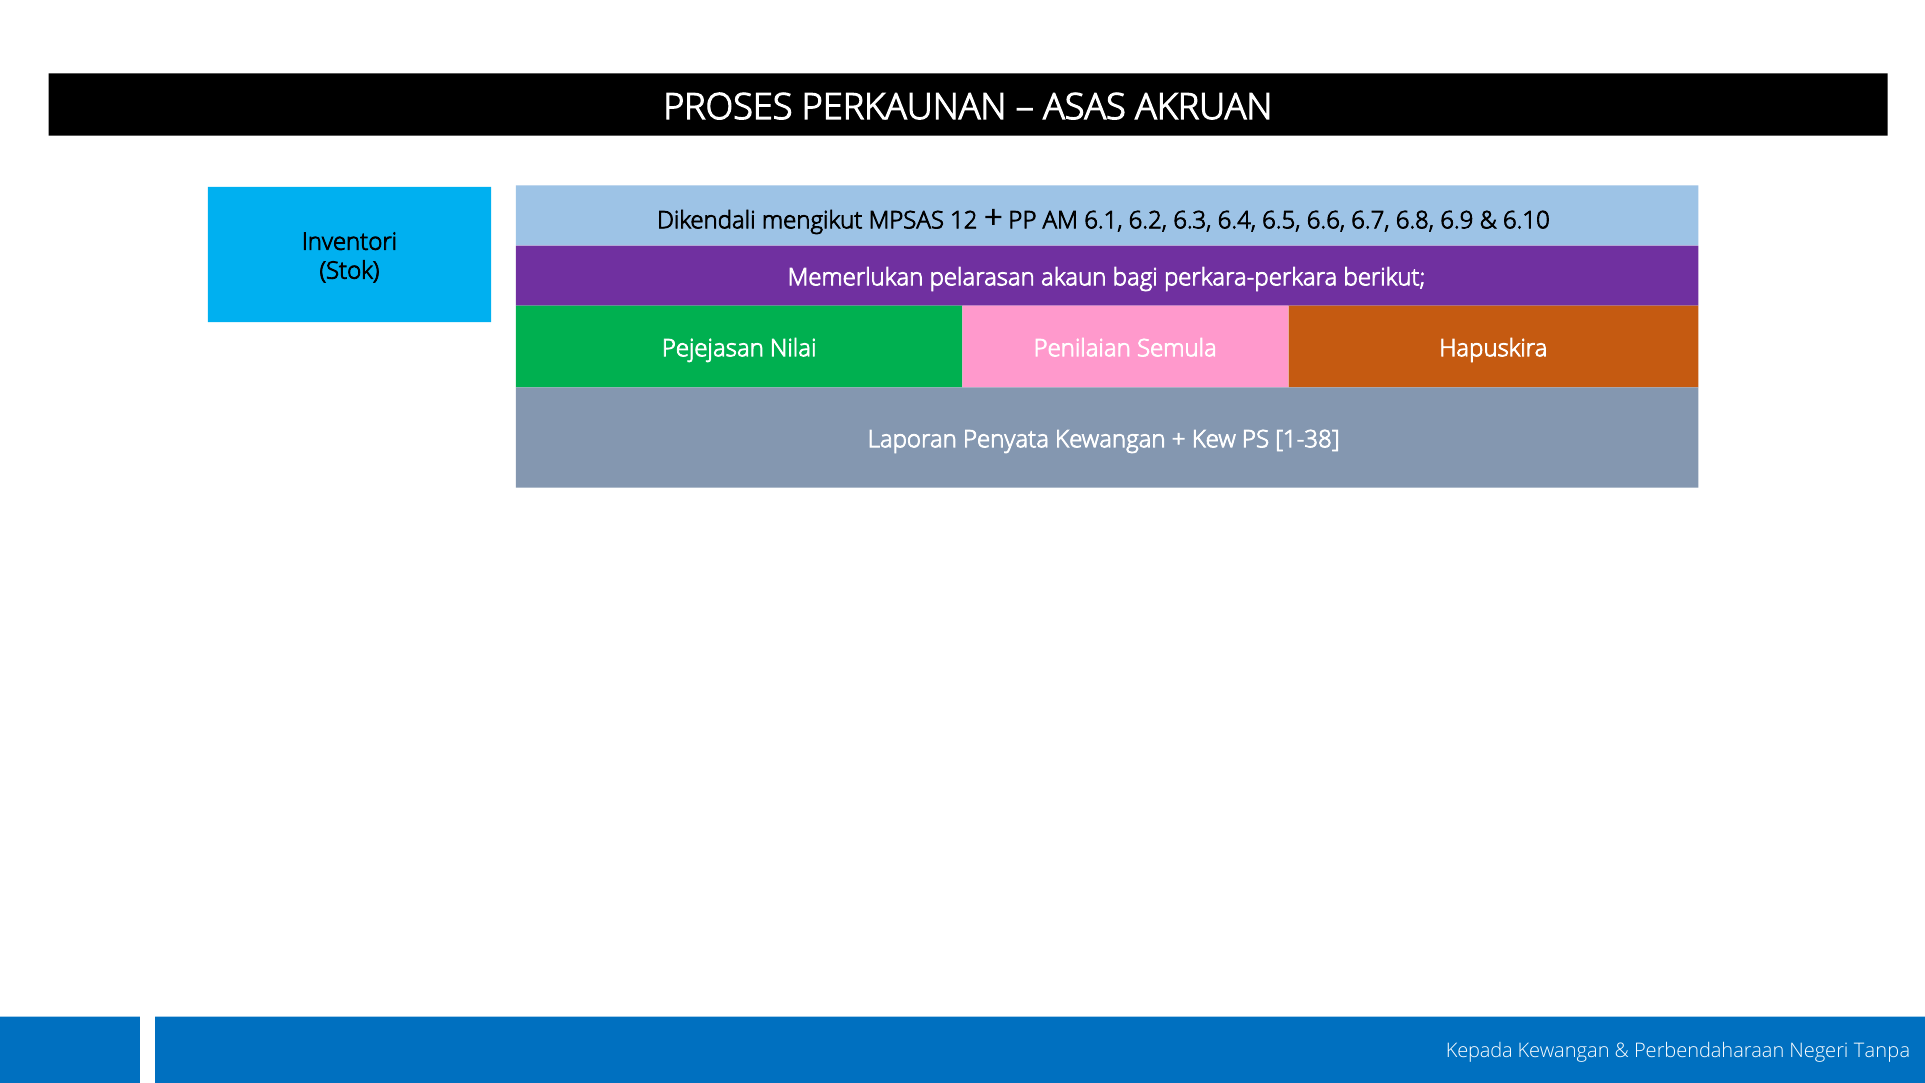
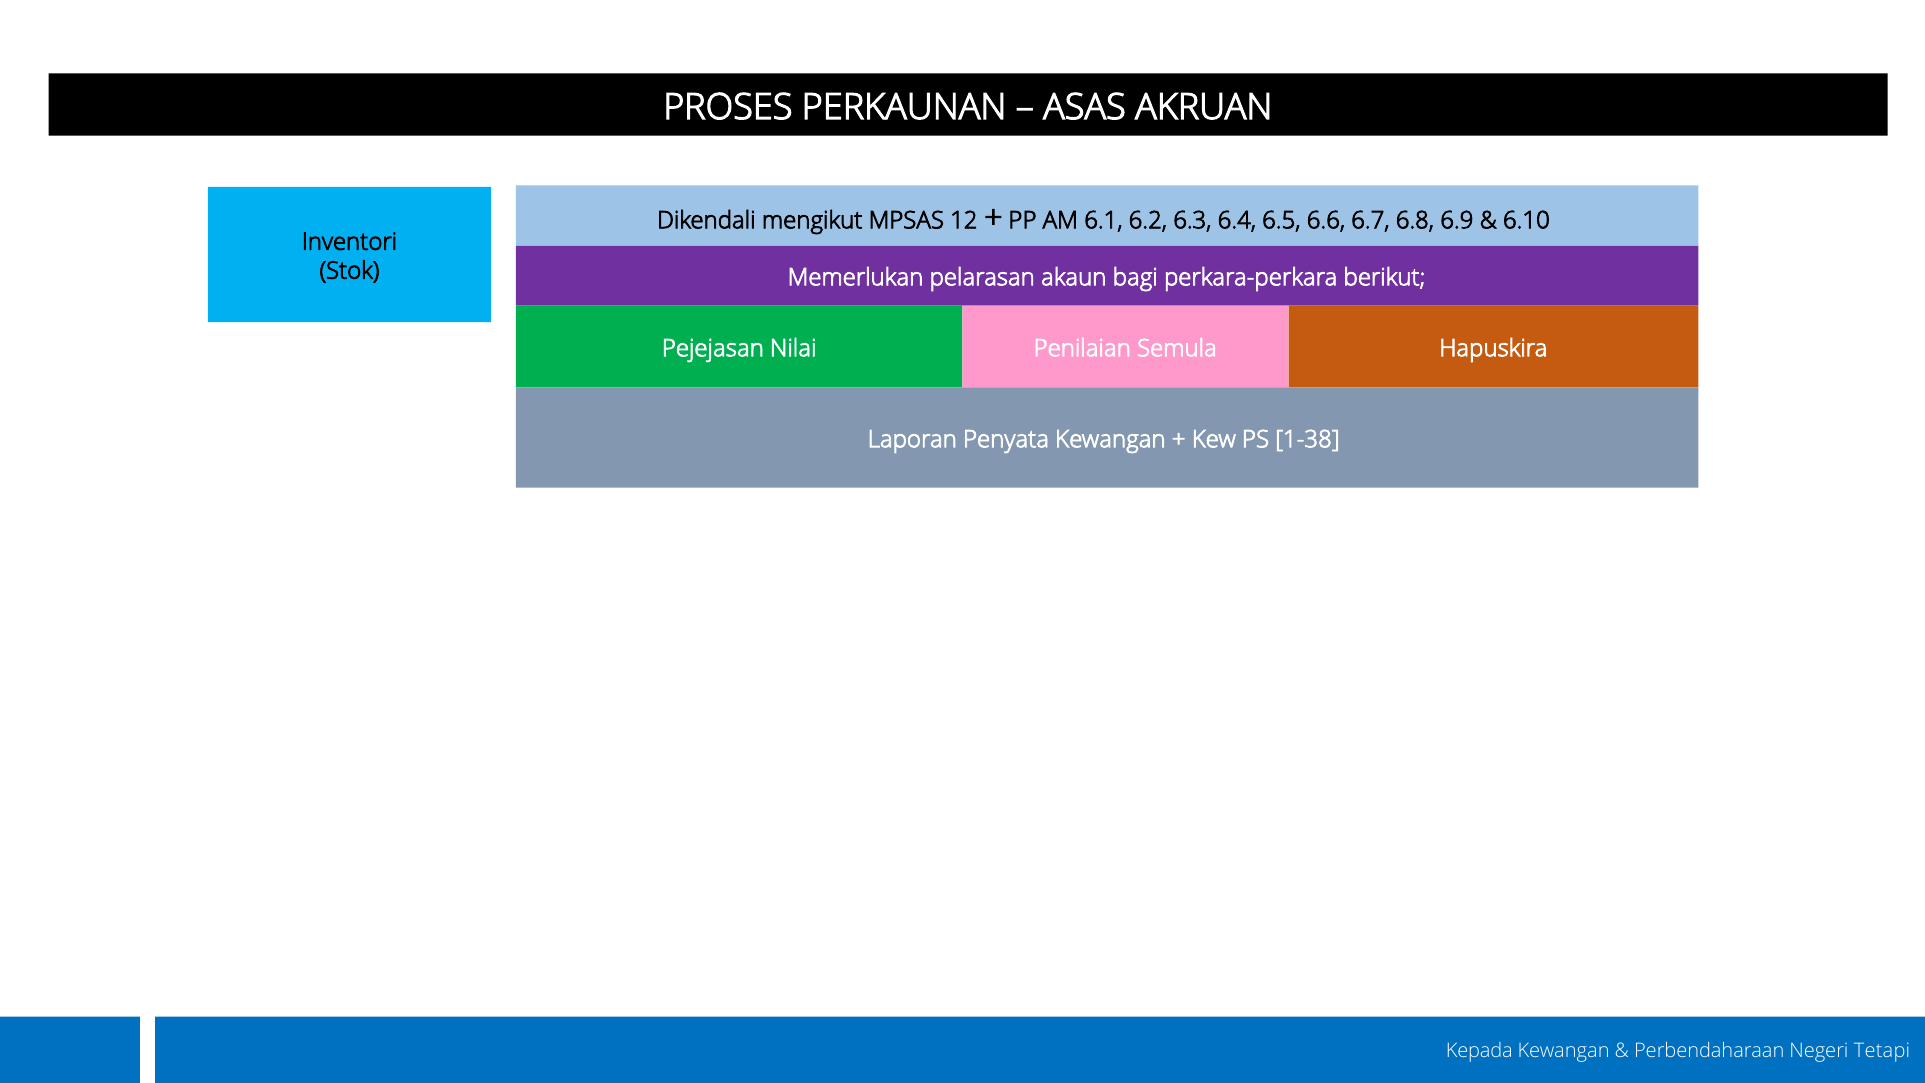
Tanpa: Tanpa -> Tetapi
